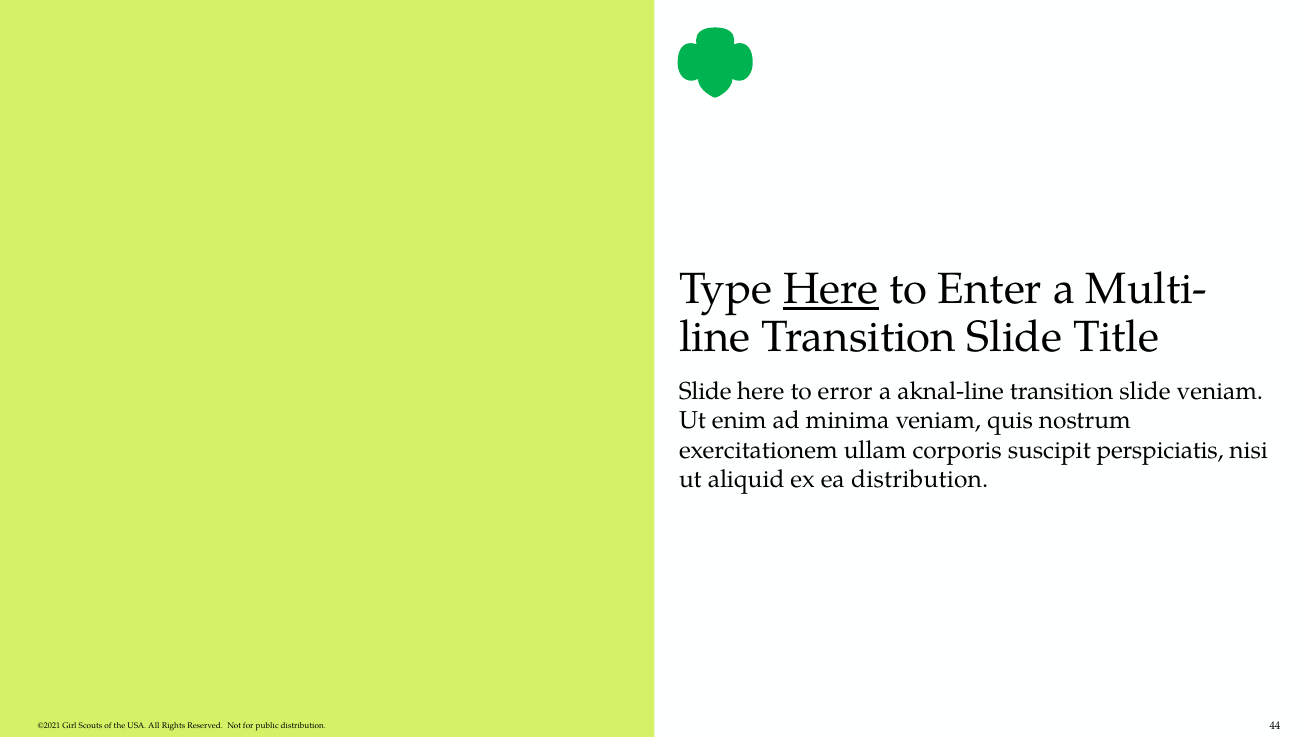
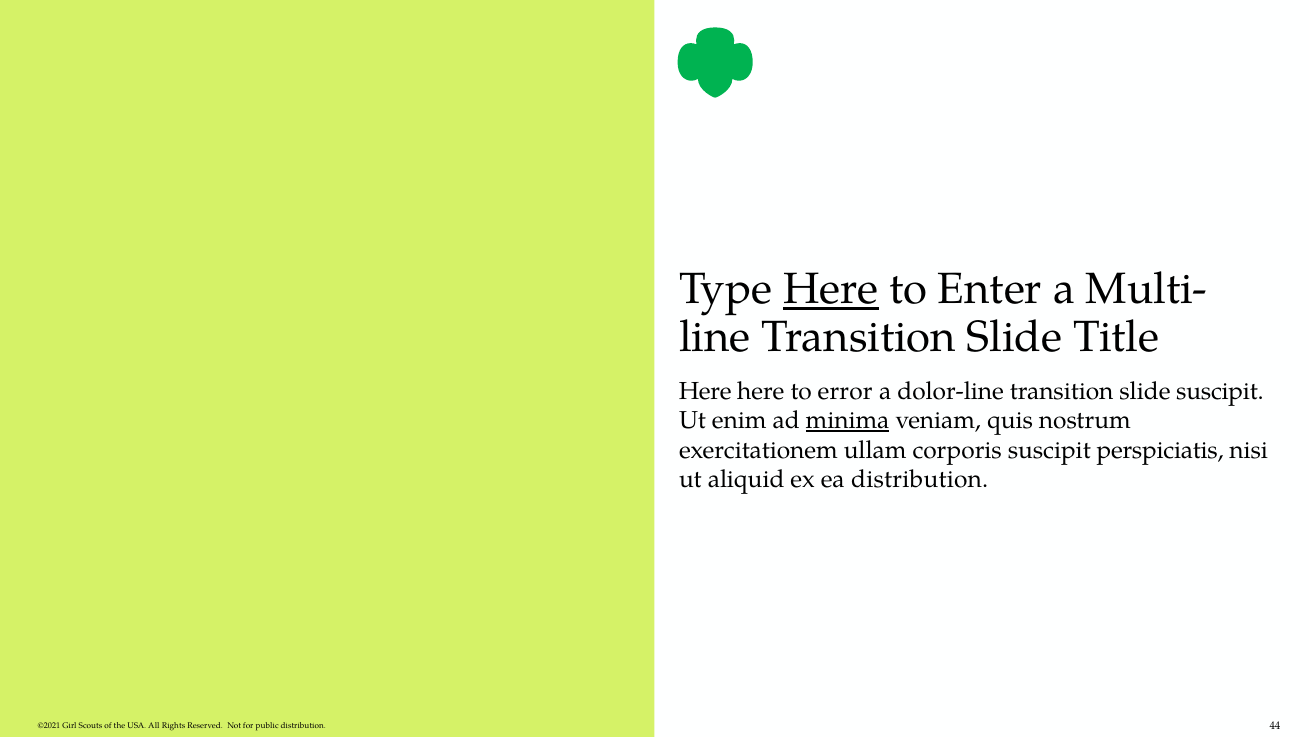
Slide at (705, 391): Slide -> Here
aknal-line: aknal-line -> dolor-line
slide veniam: veniam -> suscipit
minima underline: none -> present
